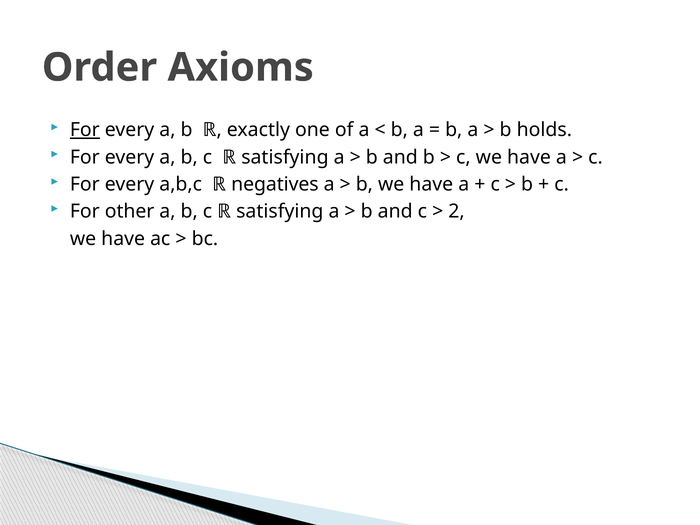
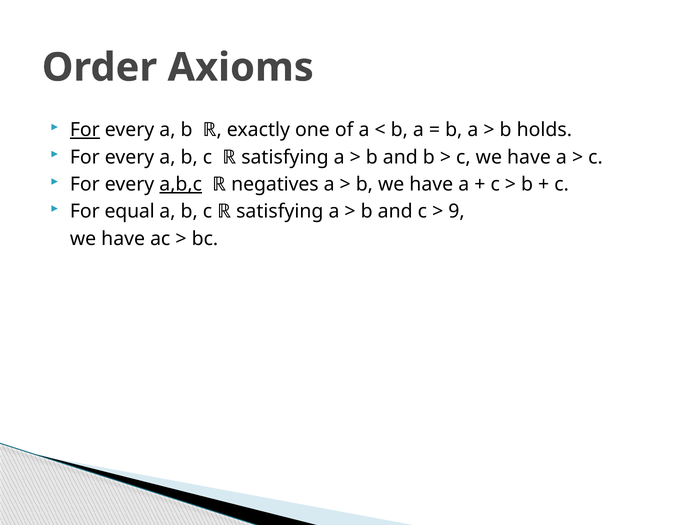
a,b,c underline: none -> present
other: other -> equal
2: 2 -> 9
